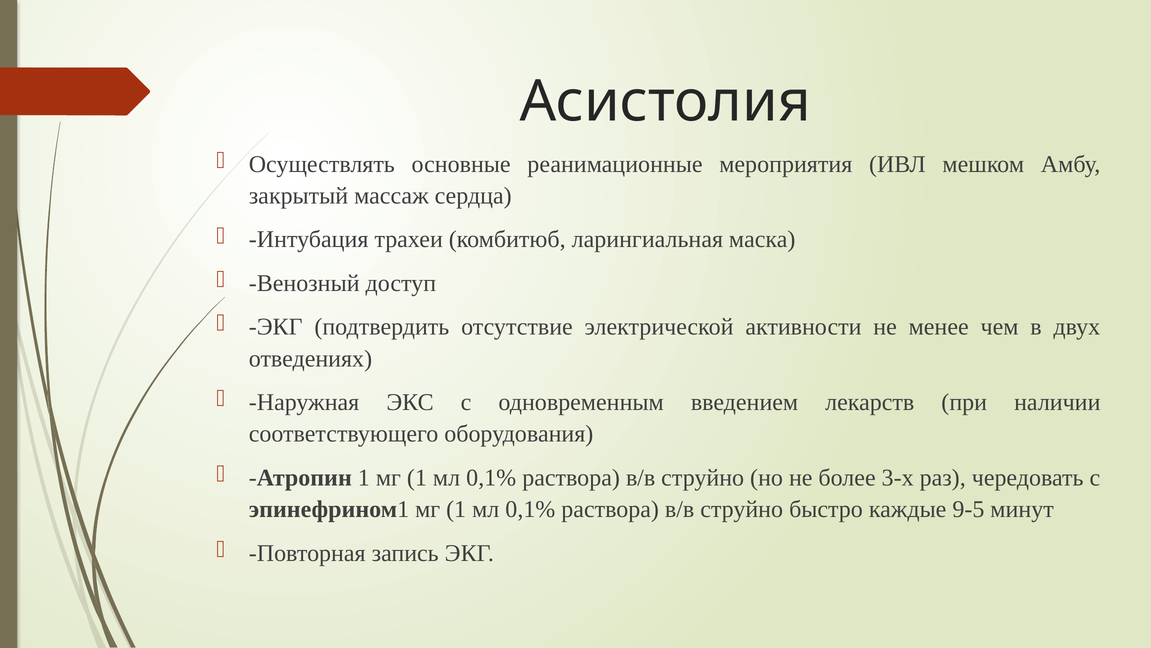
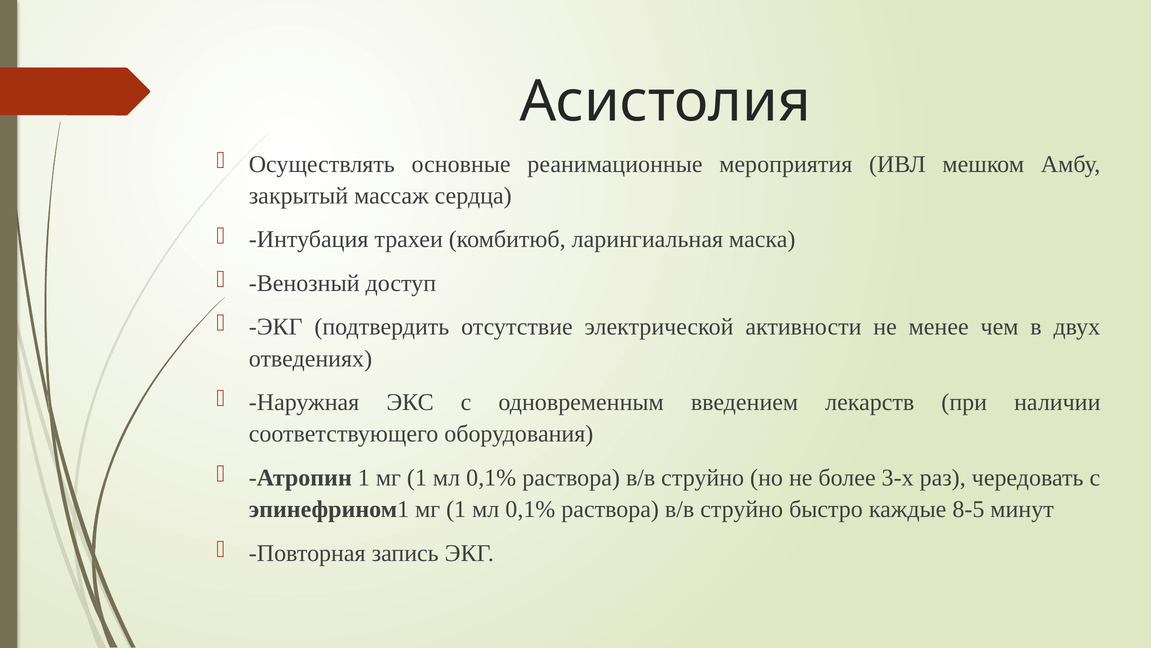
9-5: 9-5 -> 8-5
